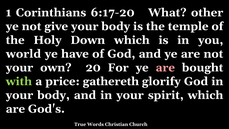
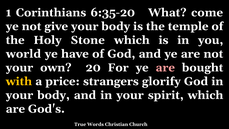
6:17-20: 6:17-20 -> 6:35-20
other: other -> come
Down: Down -> Stone
with colour: light green -> yellow
gathereth: gathereth -> strangers
